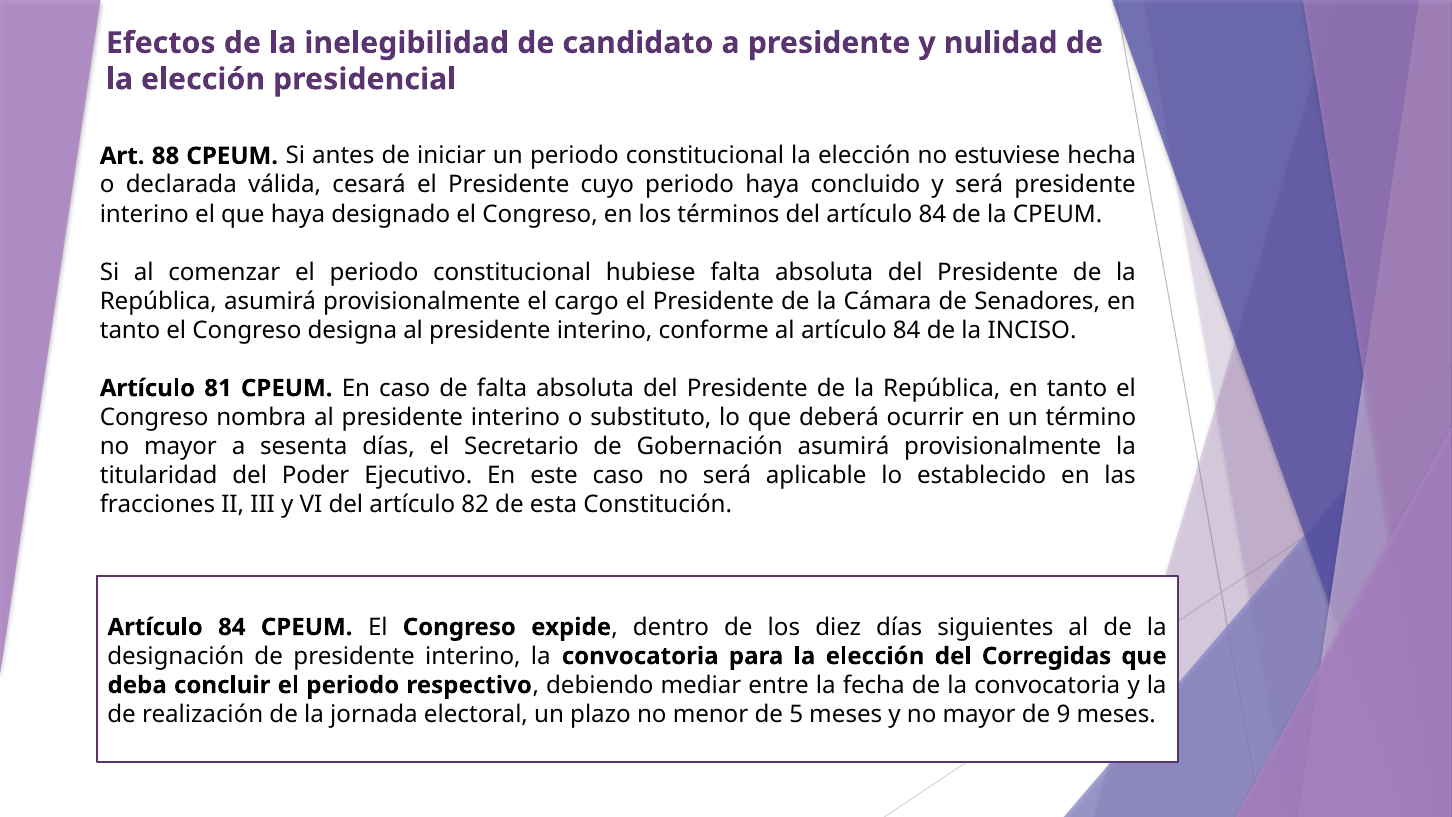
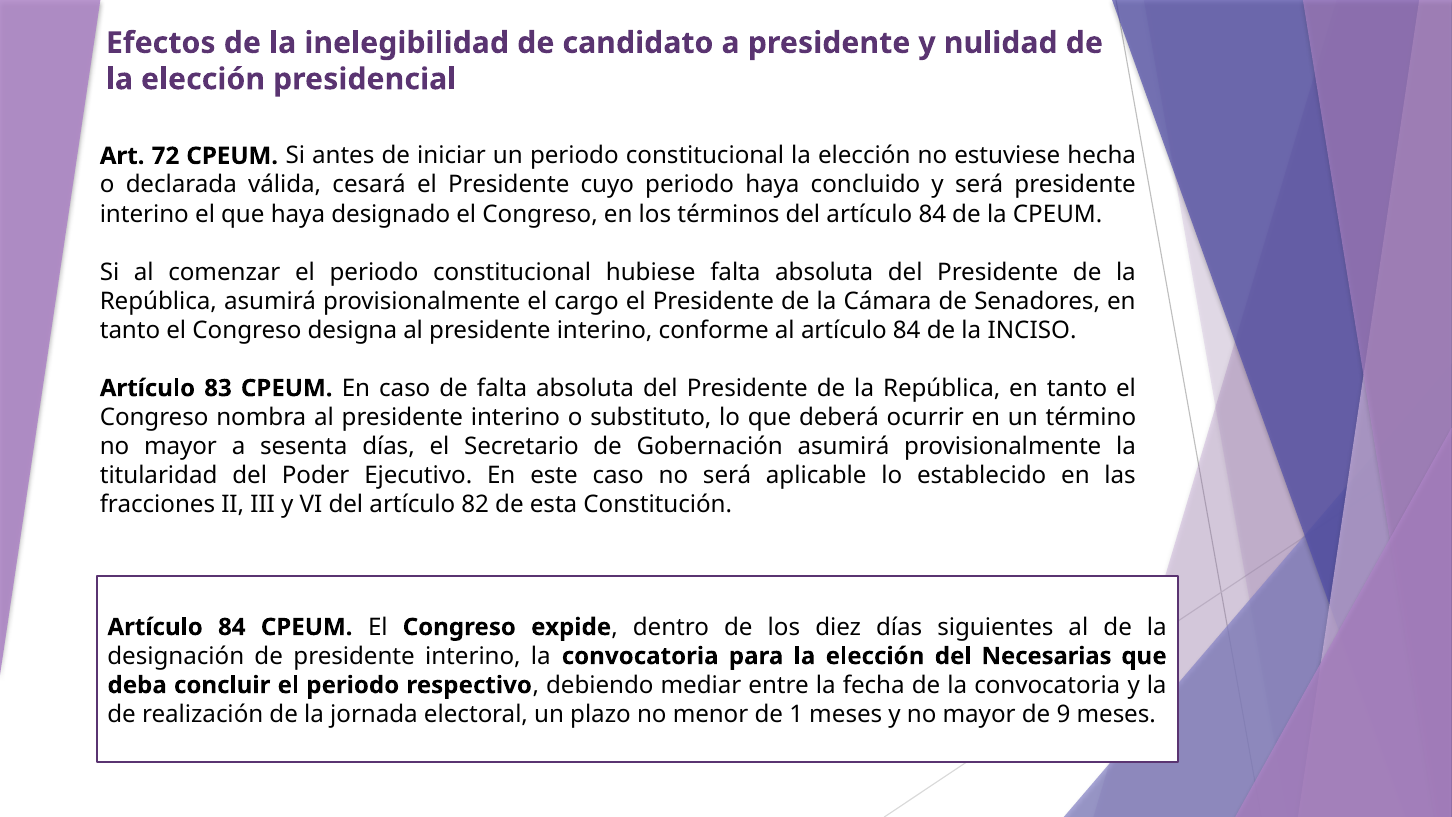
88: 88 -> 72
81: 81 -> 83
Corregidas: Corregidas -> Necesarias
5: 5 -> 1
